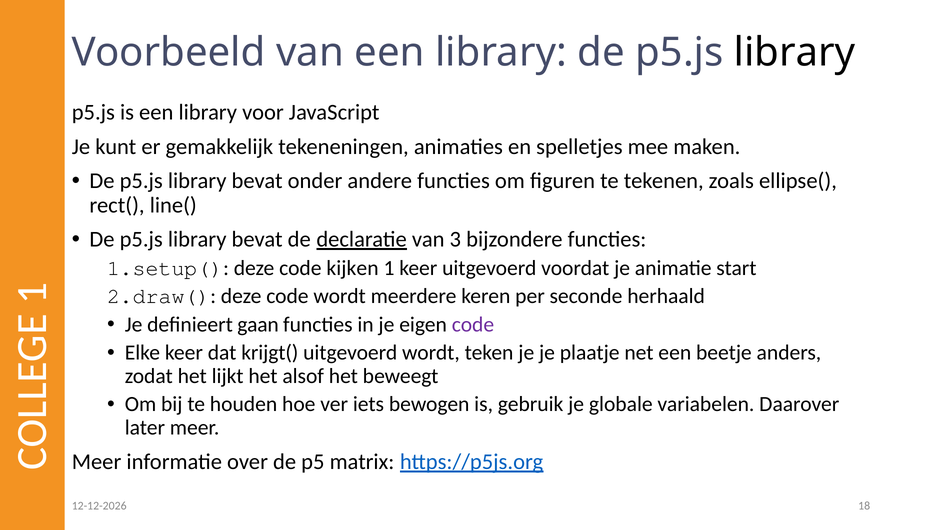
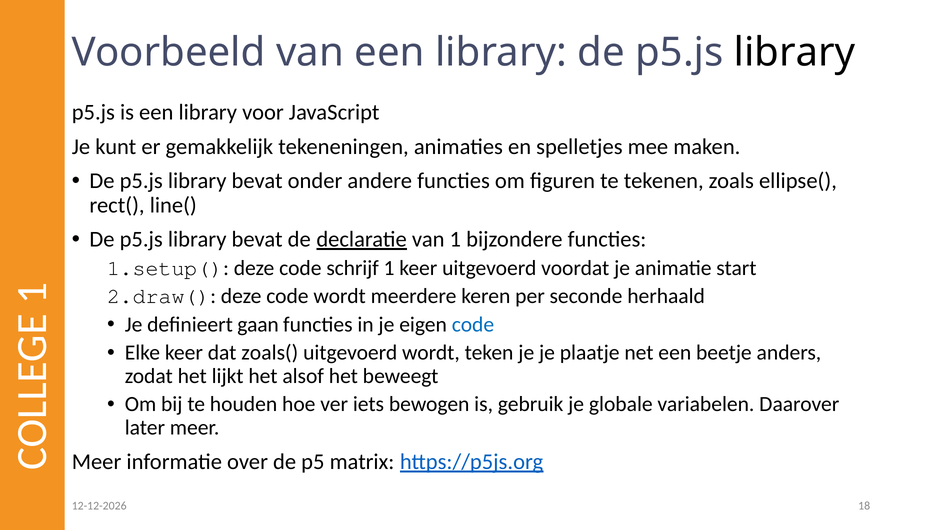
van 3: 3 -> 1
kijken: kijken -> schrijf
code at (473, 324) colour: purple -> blue
krijgt(: krijgt( -> zoals(
